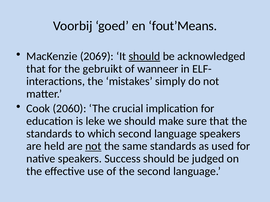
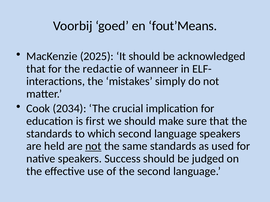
2069: 2069 -> 2025
should at (144, 56) underline: present -> none
gebruikt: gebruikt -> redactie
2060: 2060 -> 2034
leke: leke -> first
